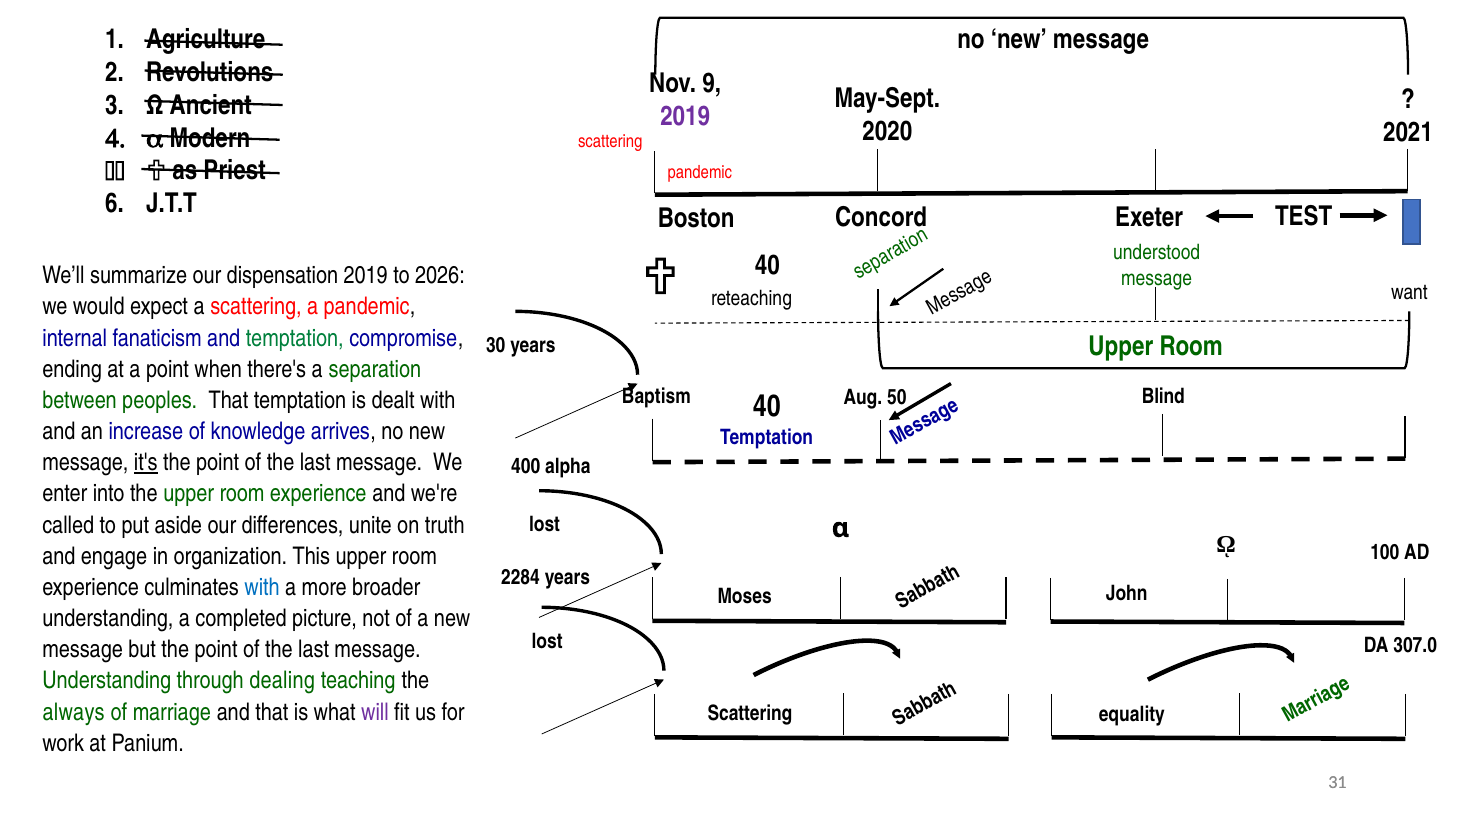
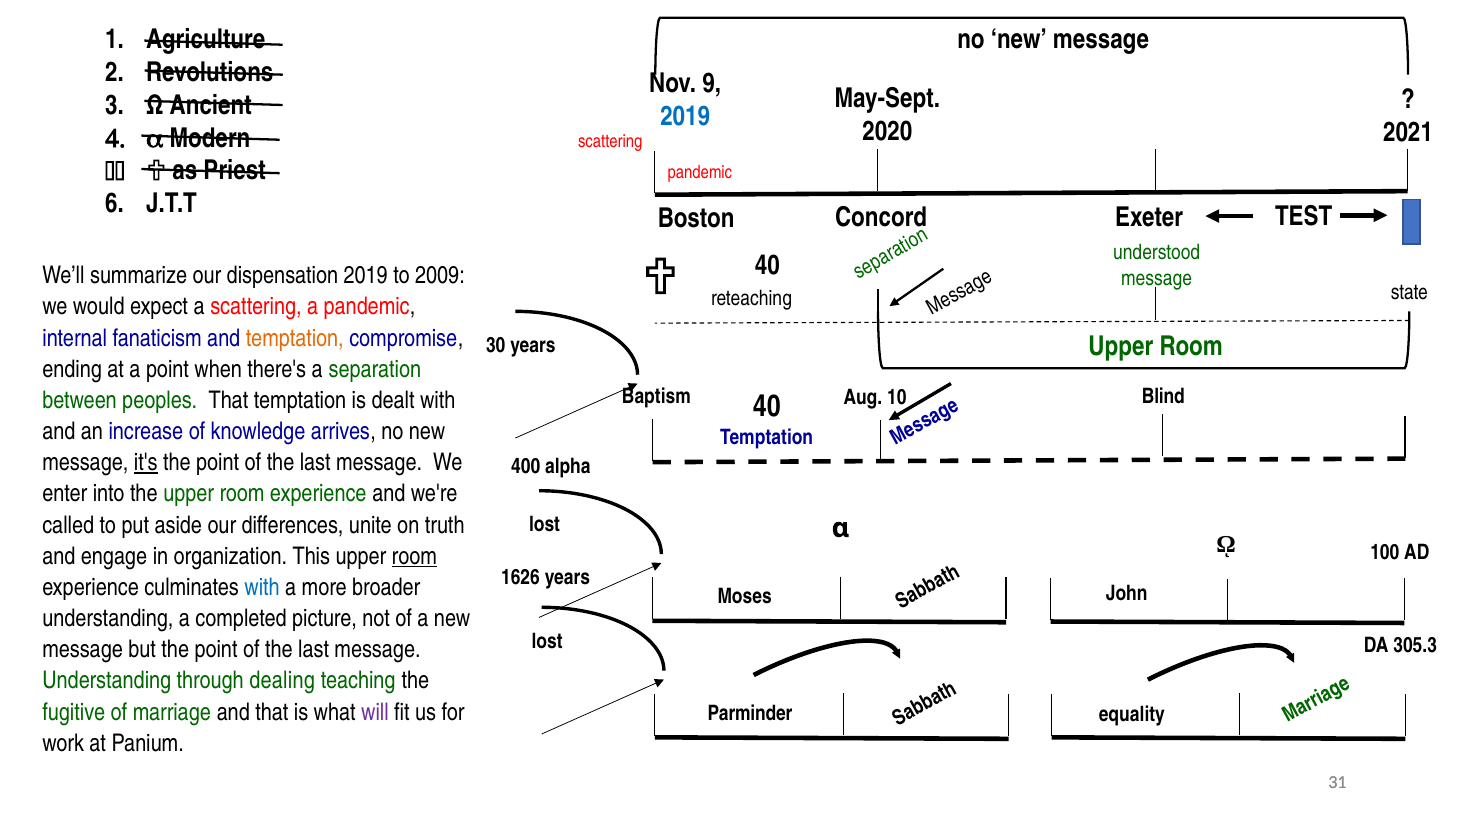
2019 at (685, 117) colour: purple -> blue
2026: 2026 -> 2009
want: want -> state
temptation at (295, 338) colour: green -> orange
50: 50 -> 10
room at (414, 556) underline: none -> present
2284: 2284 -> 1626
307.0: 307.0 -> 305.3
always: always -> fugitive
Scattering at (750, 713): Scattering -> Parminder
